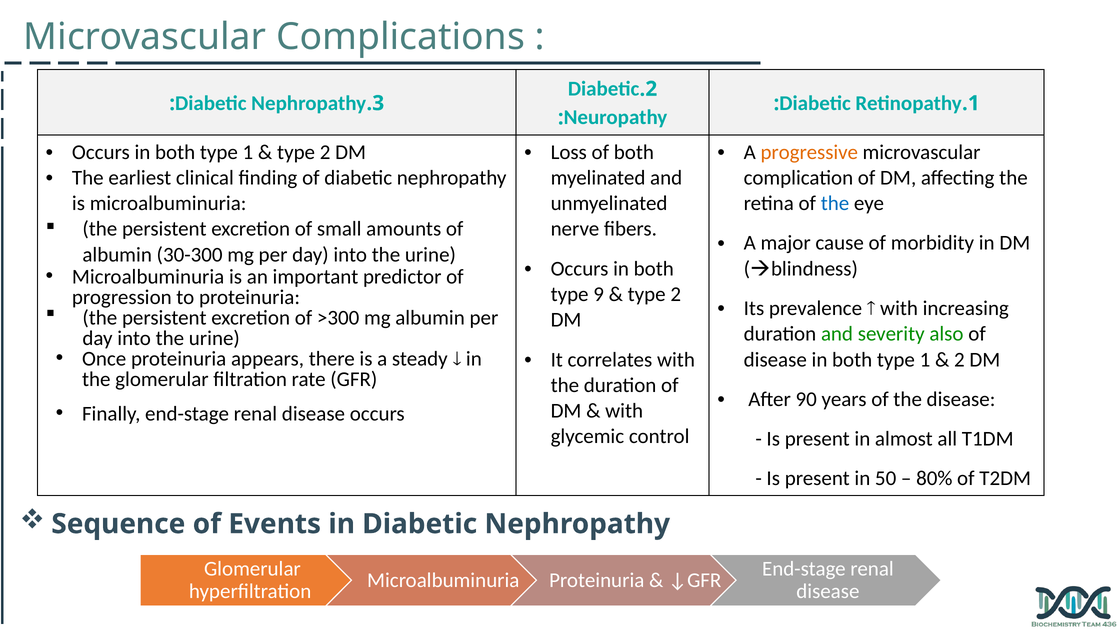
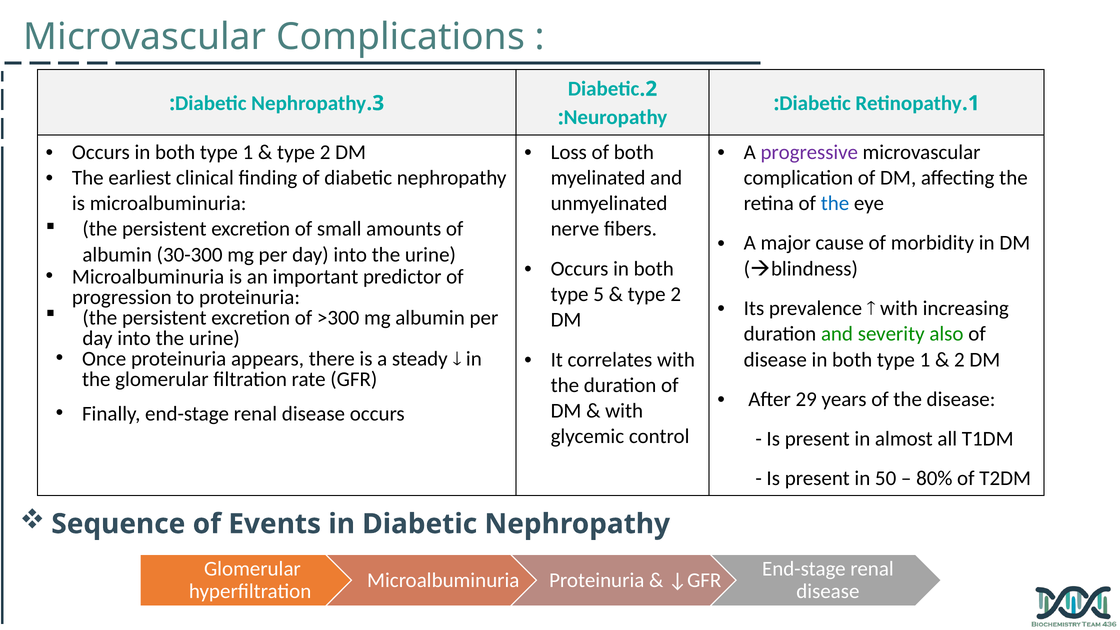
progressive colour: orange -> purple
9: 9 -> 5
90: 90 -> 29
